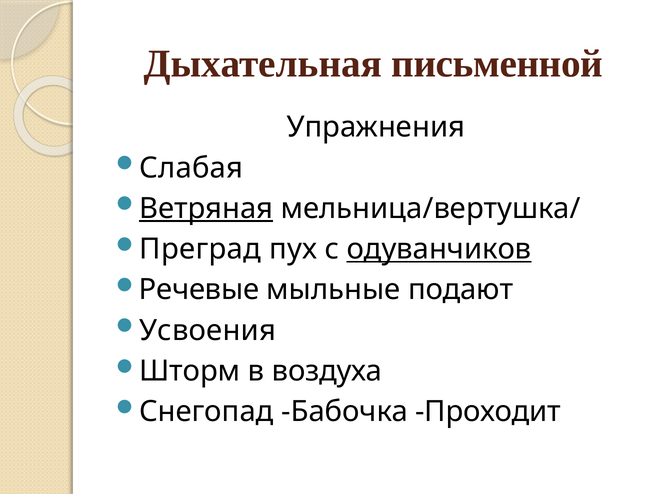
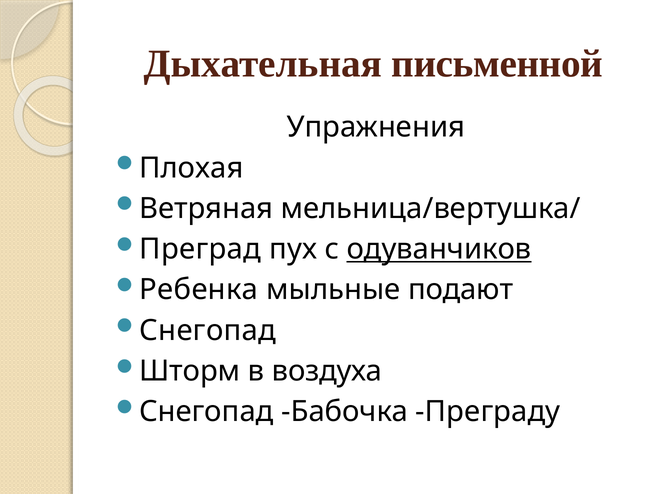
Слабая: Слабая -> Плохая
Ветряная underline: present -> none
Речевые: Речевые -> Ребенка
Усвоения at (208, 330): Усвоения -> Снегопад
Проходит: Проходит -> Преграду
